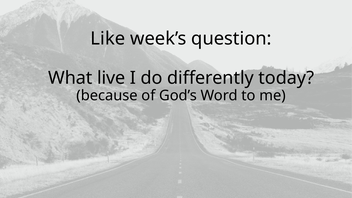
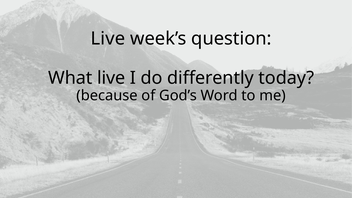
Like at (108, 39): Like -> Live
